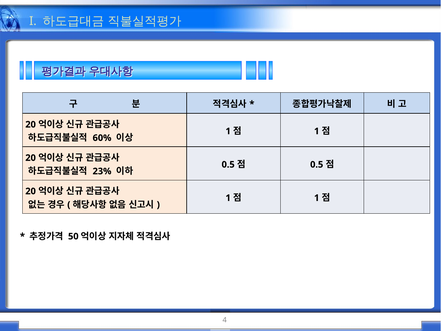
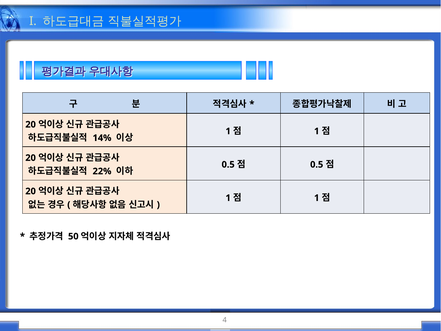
60%: 60% -> 14%
23%: 23% -> 22%
